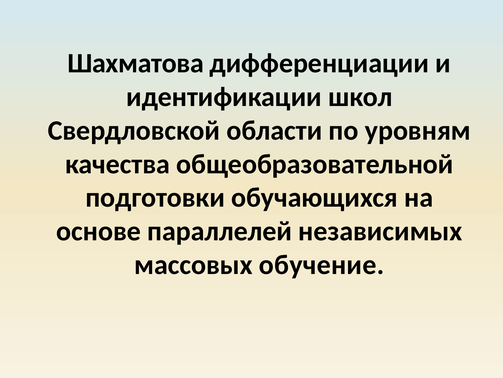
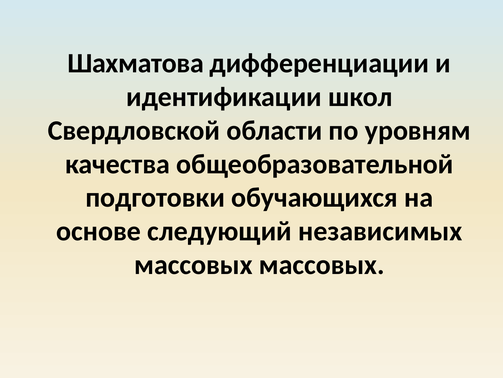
параллелей: параллелей -> следующий
массовых обучение: обучение -> массовых
